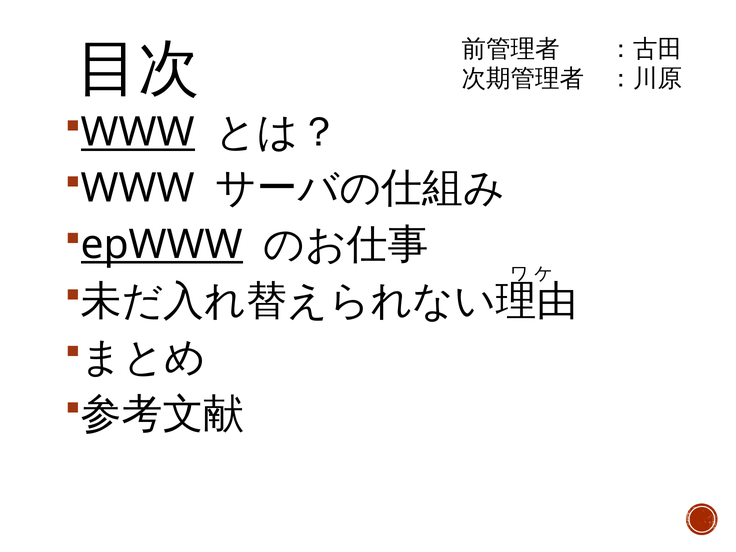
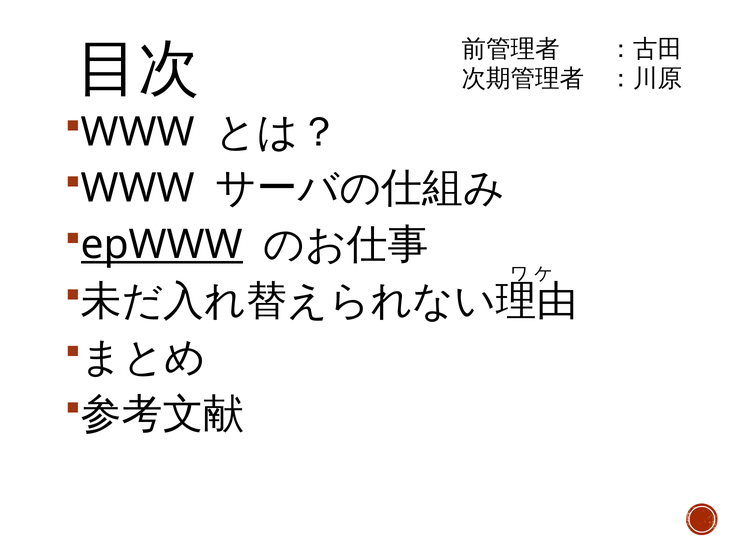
WWW at (138, 132) underline: present -> none
